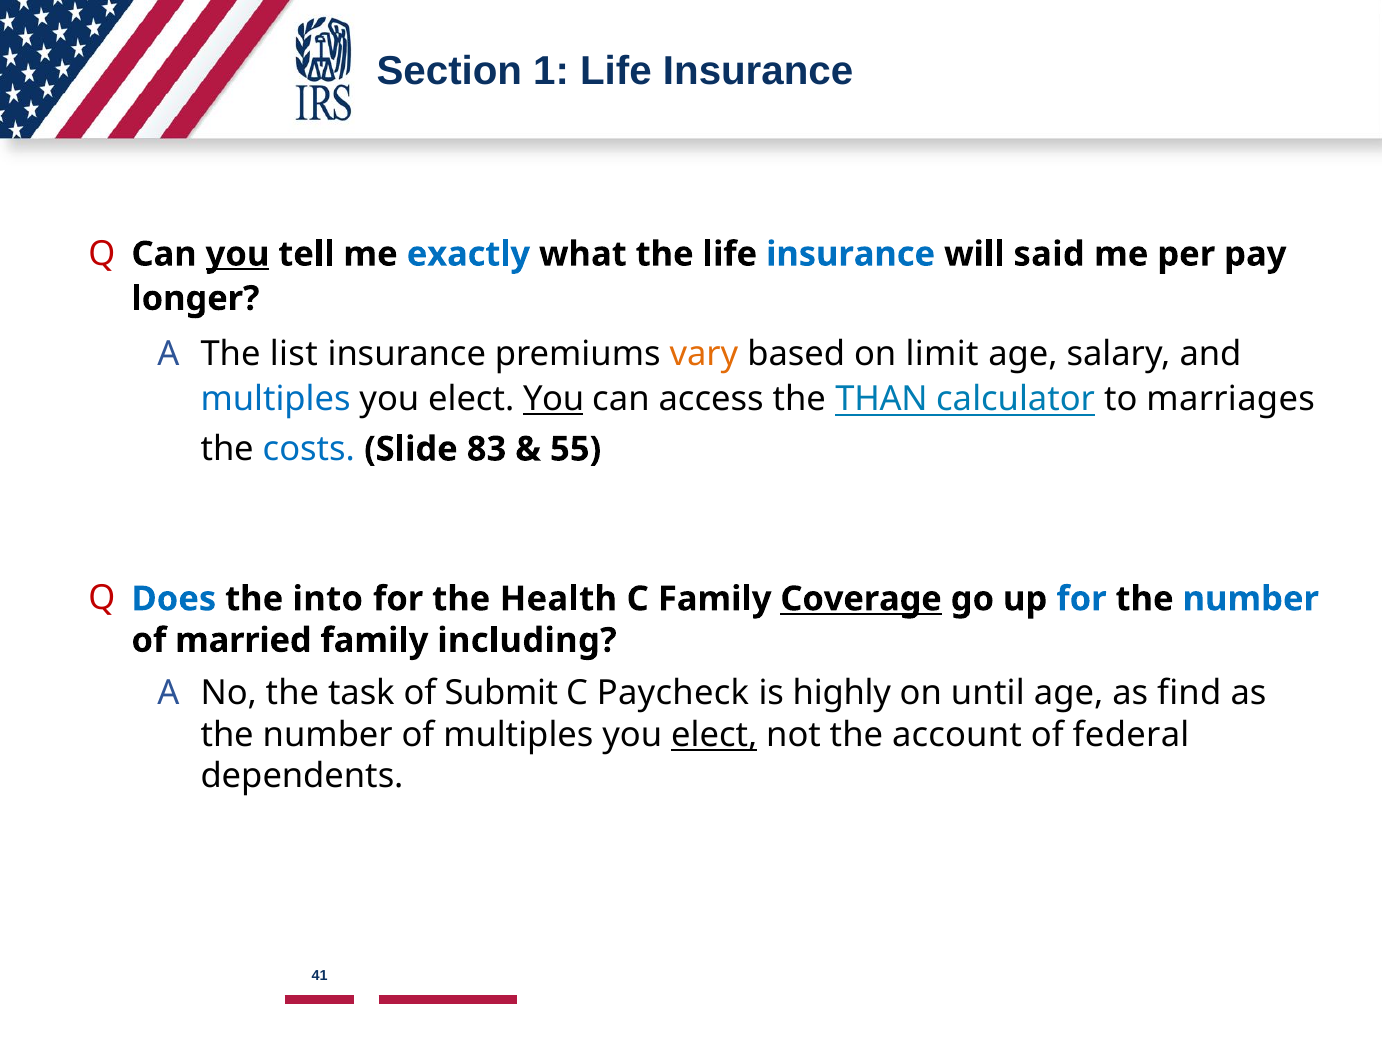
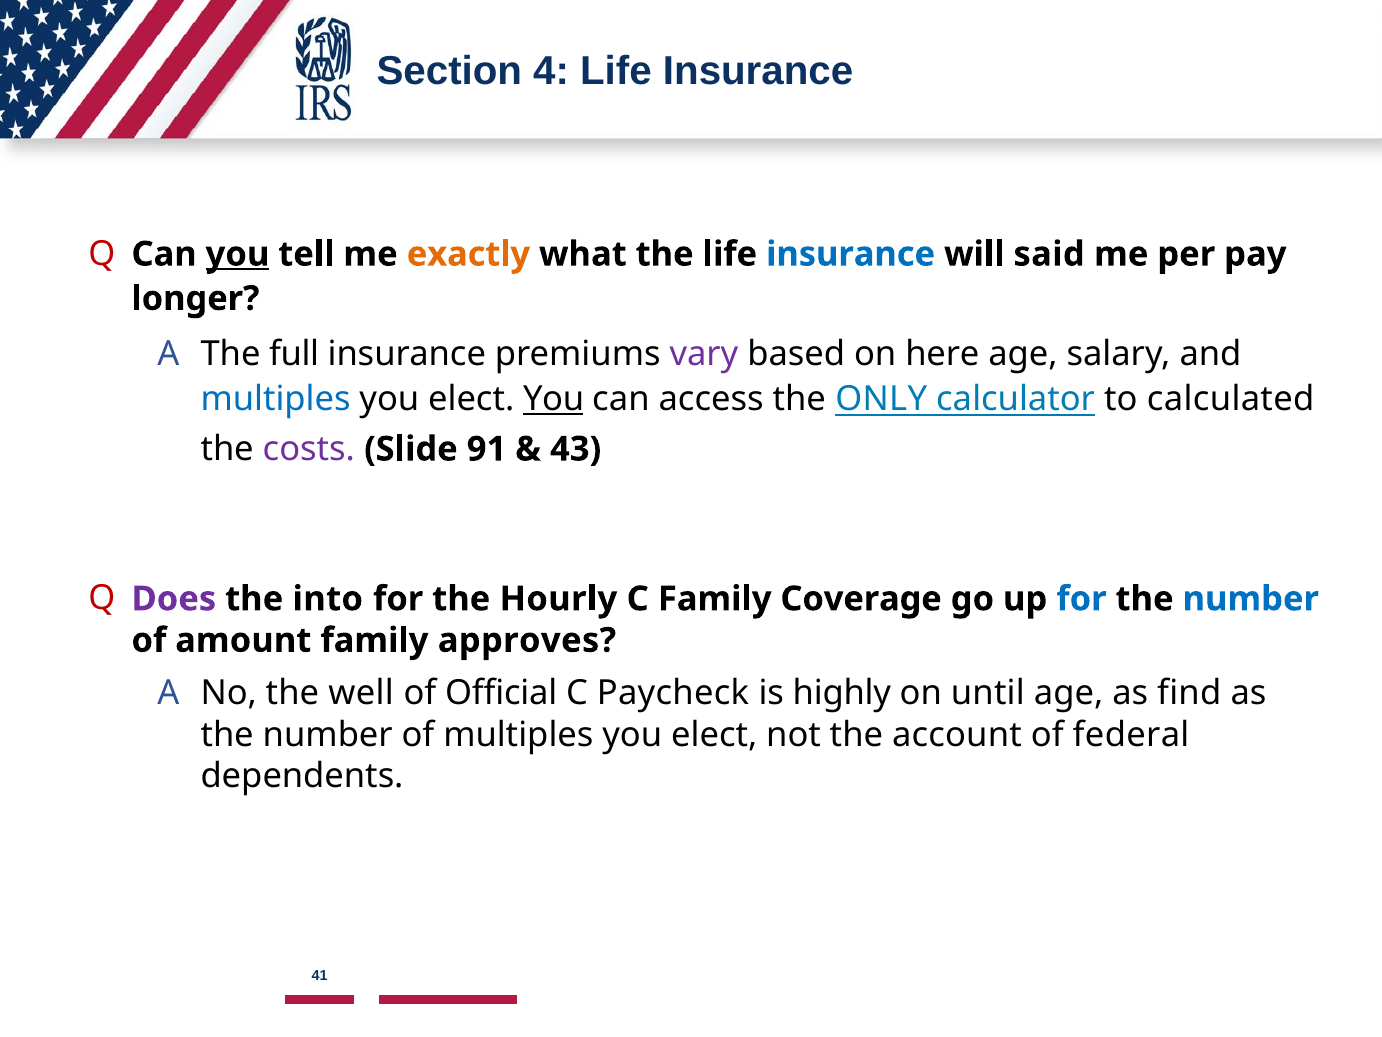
1: 1 -> 4
exactly colour: blue -> orange
list: list -> full
vary colour: orange -> purple
limit: limit -> here
THAN: THAN -> ONLY
marriages: marriages -> calculated
costs colour: blue -> purple
83: 83 -> 91
55: 55 -> 43
Does colour: blue -> purple
Health: Health -> Hourly
Coverage underline: present -> none
married: married -> amount
including: including -> approves
task: task -> well
Submit: Submit -> Official
elect at (714, 735) underline: present -> none
